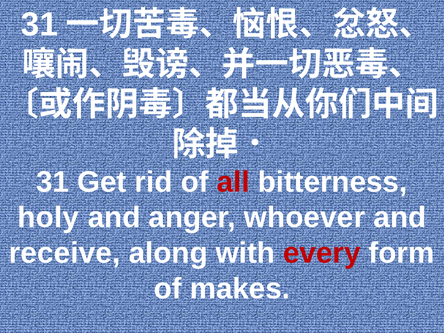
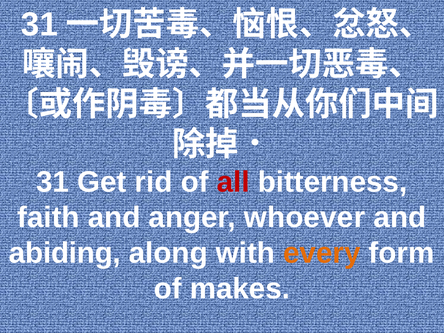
holy: holy -> faith
receive: receive -> abiding
every colour: red -> orange
